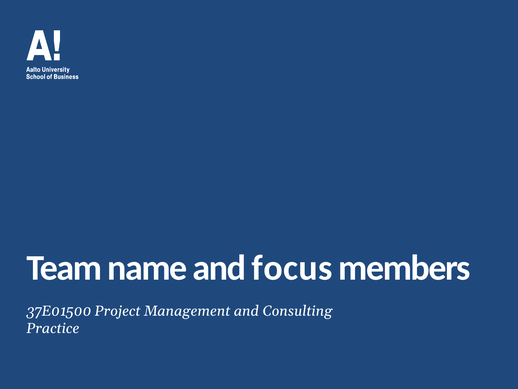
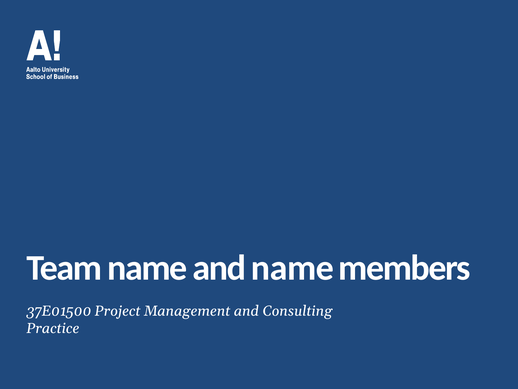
and focus: focus -> name
